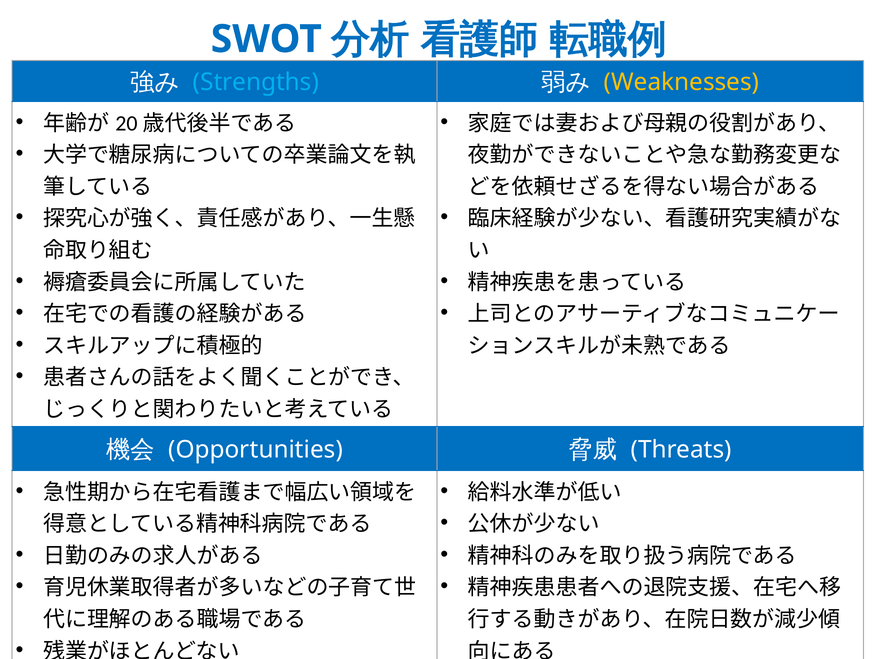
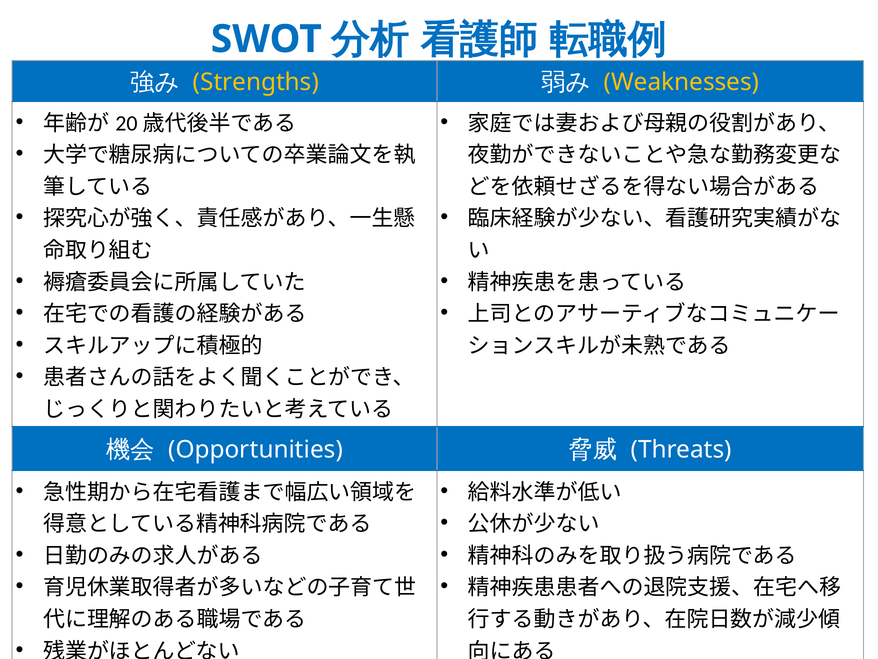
Strengths colour: light blue -> yellow
